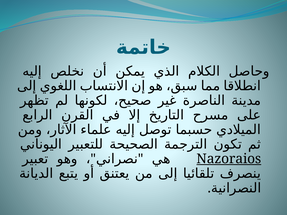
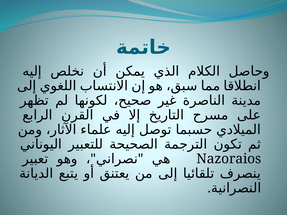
Nazoraios underline: present -> none
